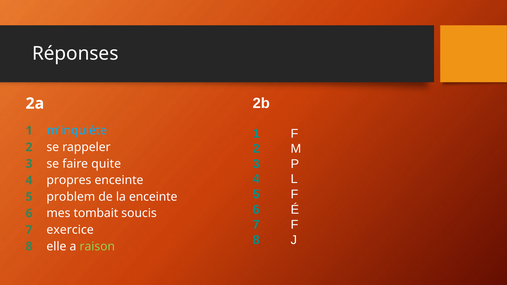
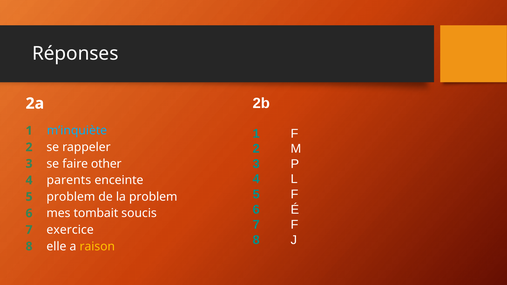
quite: quite -> other
propres: propres -> parents
la enceinte: enceinte -> problem
raison colour: light green -> yellow
